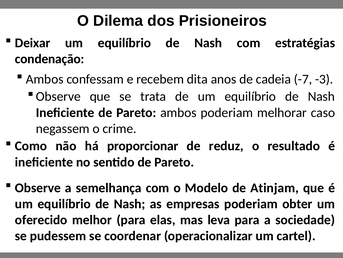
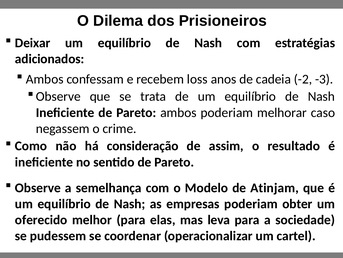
condenação: condenação -> adicionados
dita: dita -> loss
-7: -7 -> -2
proporcionar: proporcionar -> consideração
reduz: reduz -> assim
